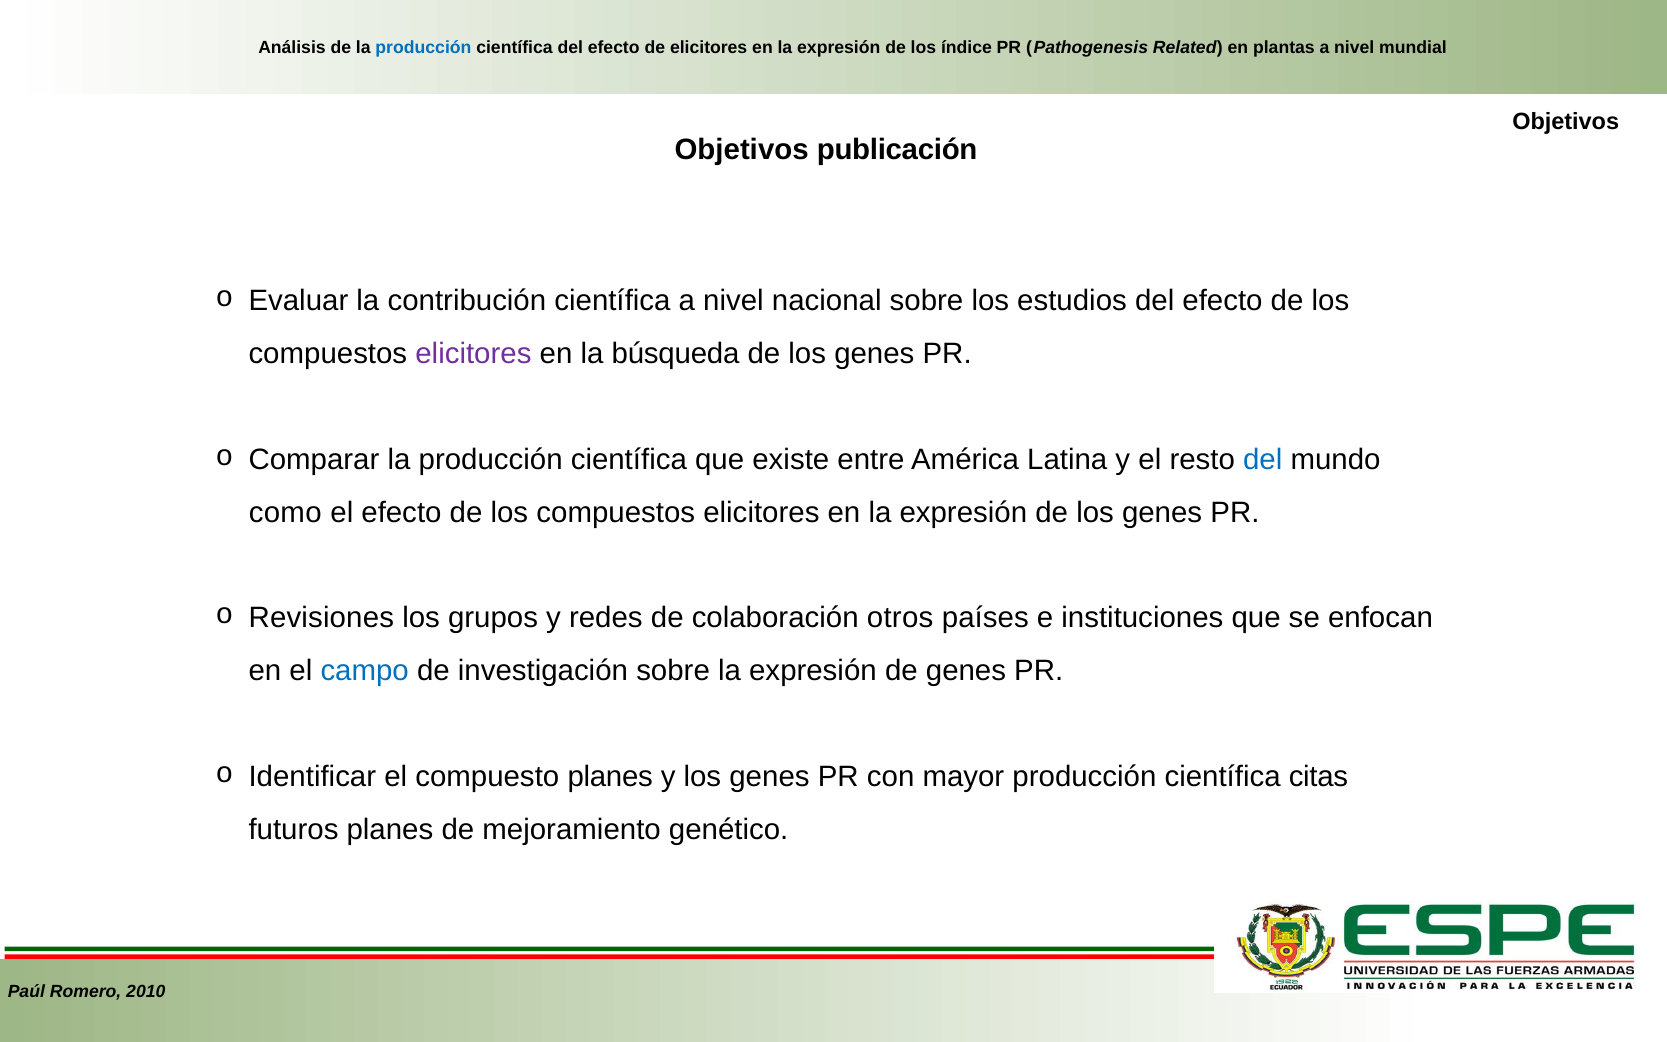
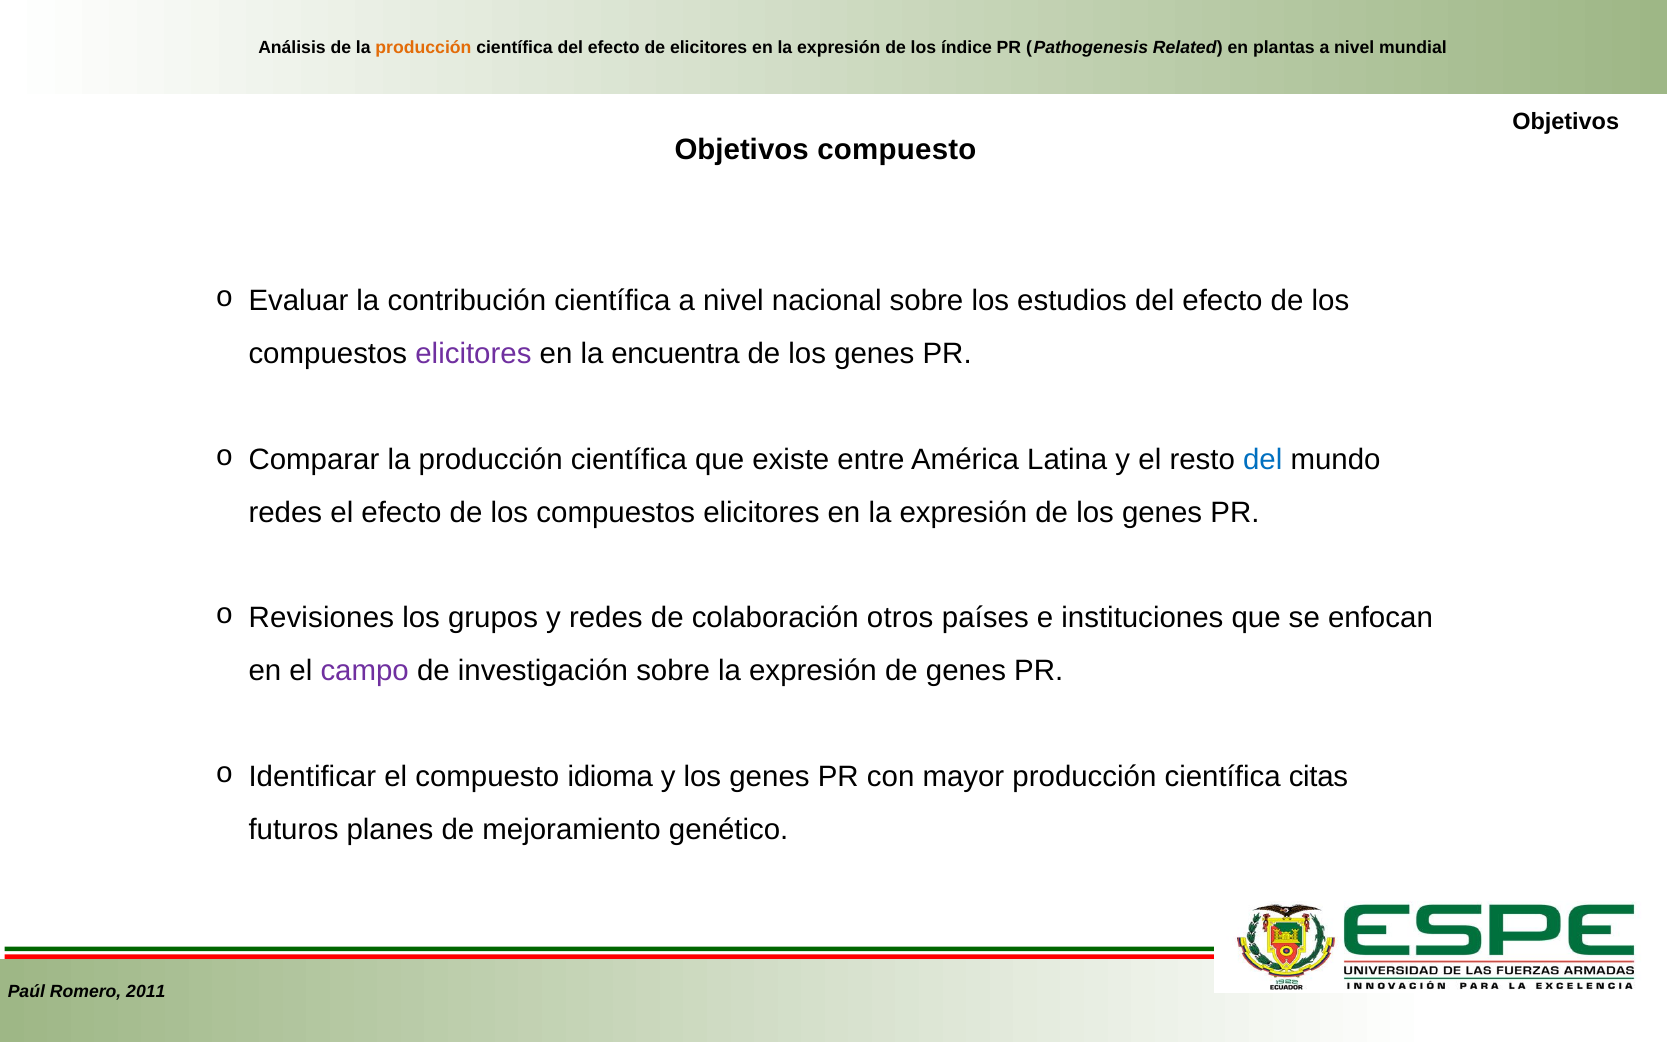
producción at (423, 48) colour: blue -> orange
Objetivos publicación: publicación -> compuesto
búsqueda: búsqueda -> encuentra
como at (285, 512): como -> redes
campo colour: blue -> purple
compuesto planes: planes -> idioma
2010: 2010 -> 2011
